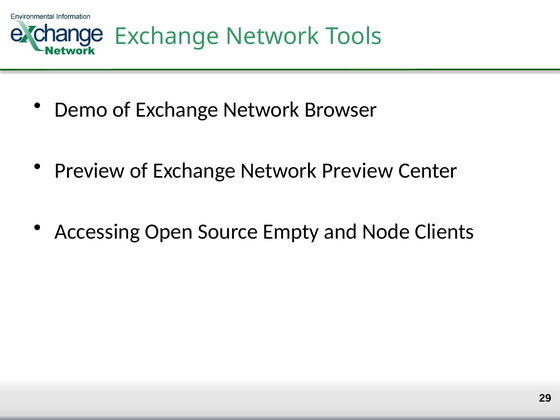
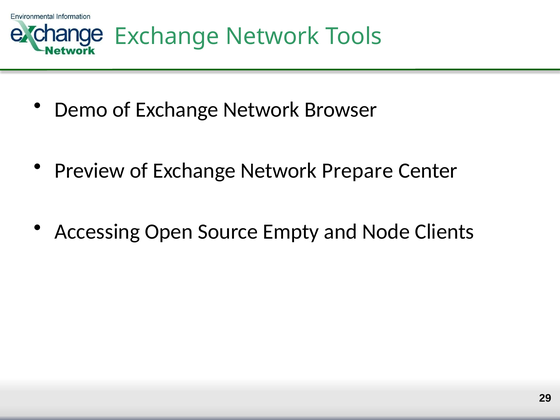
Network Preview: Preview -> Prepare
